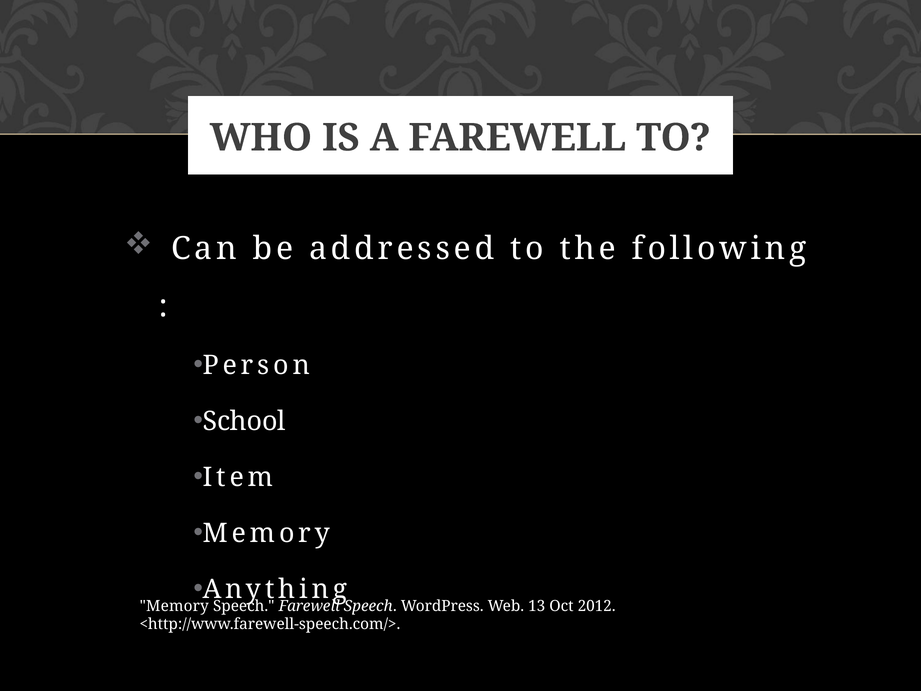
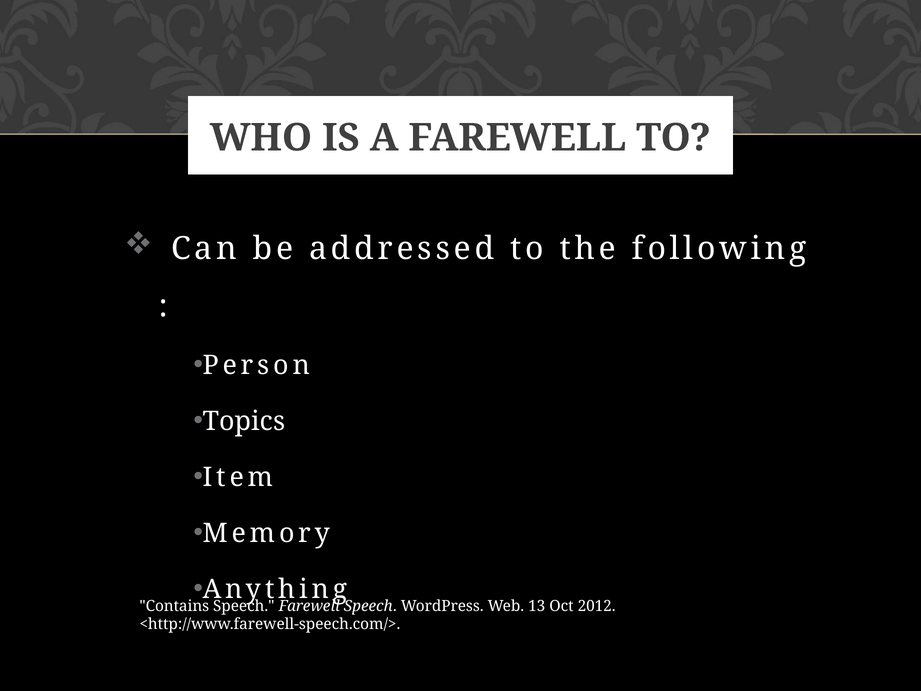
School: School -> Topics
Memory at (174, 606): Memory -> Contains
